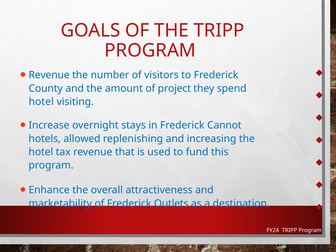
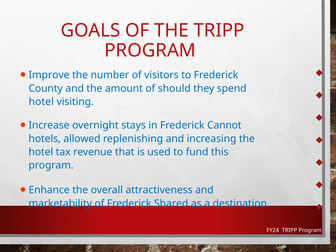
Revenue at (49, 75): Revenue -> Improve
project: project -> should
Outlets: Outlets -> Shared
